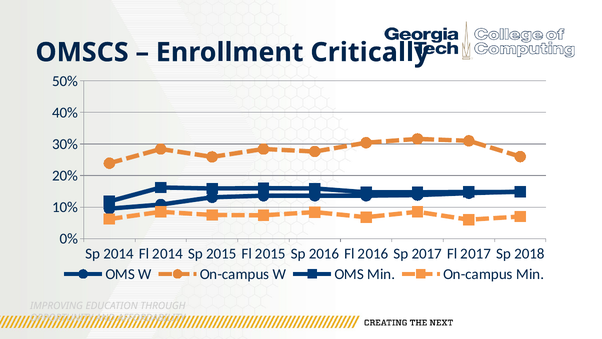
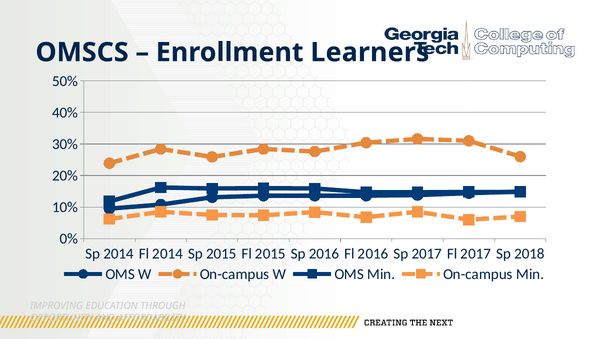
Critically: Critically -> Learners
